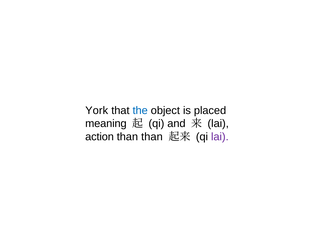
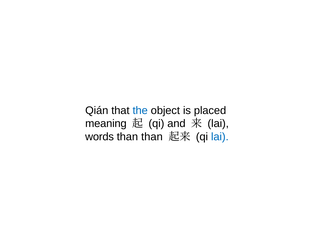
York: York -> Qián
action: action -> words
lai at (220, 137) colour: purple -> blue
